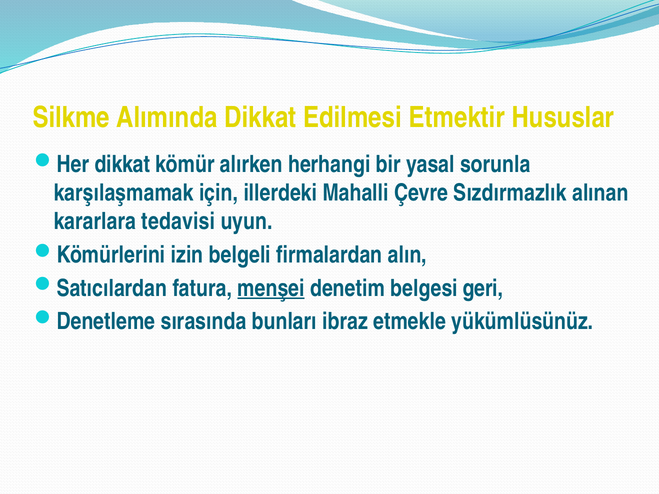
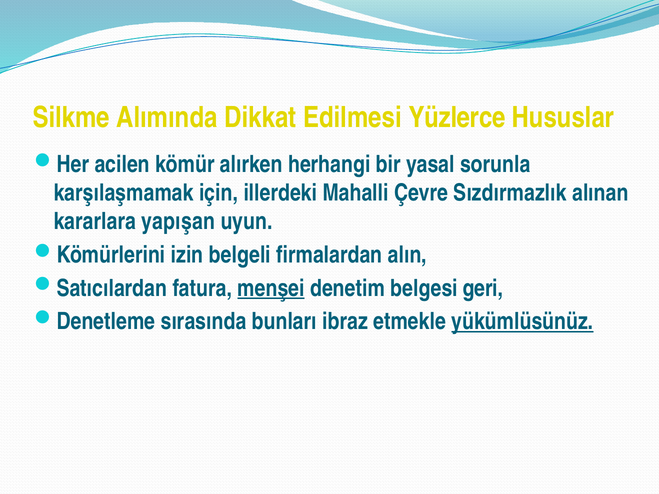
Etmektir: Etmektir -> Yüzlerce
Her dikkat: dikkat -> acilen
tedavisi: tedavisi -> yapışan
yükümlüsünüz underline: none -> present
